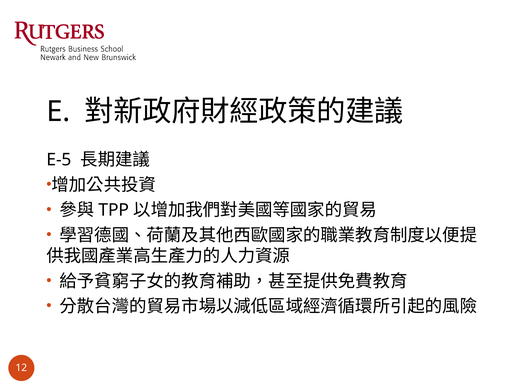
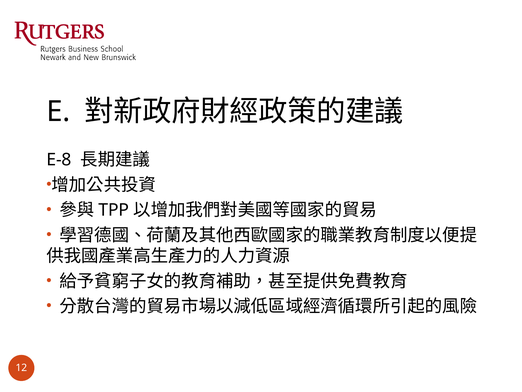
E-5: E-5 -> E-8
